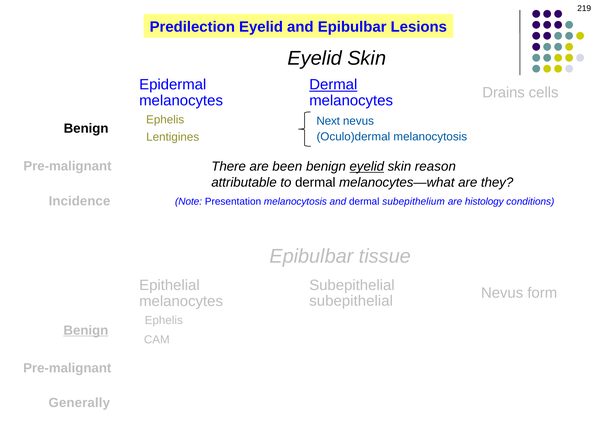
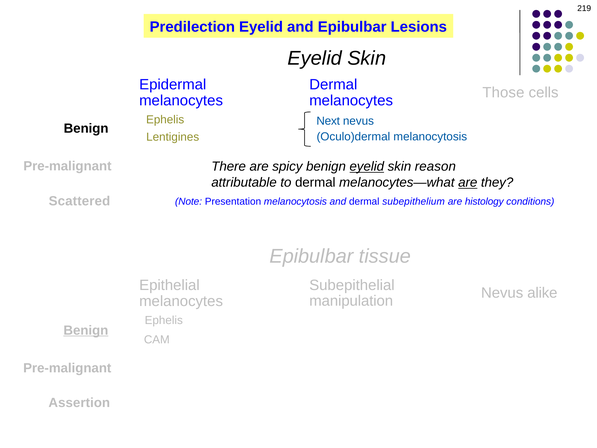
Dermal at (333, 85) underline: present -> none
Drains: Drains -> Those
been: been -> spicy
are at (468, 182) underline: none -> present
Incidence: Incidence -> Scattered
form: form -> alike
subepithelial at (351, 301): subepithelial -> manipulation
Generally: Generally -> Assertion
